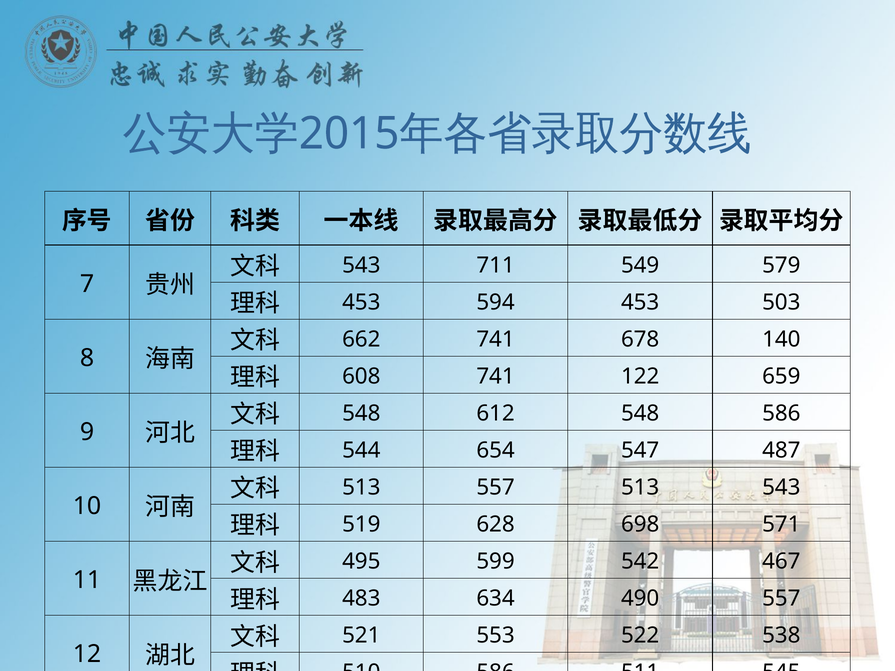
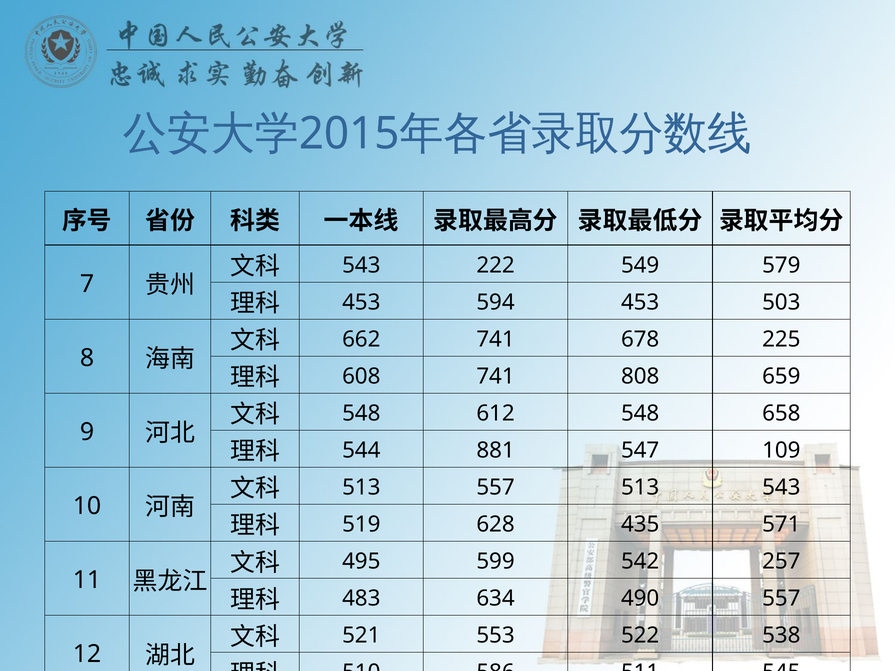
711: 711 -> 222
140: 140 -> 225
122: 122 -> 808
548 586: 586 -> 658
654: 654 -> 881
487: 487 -> 109
698: 698 -> 435
467: 467 -> 257
